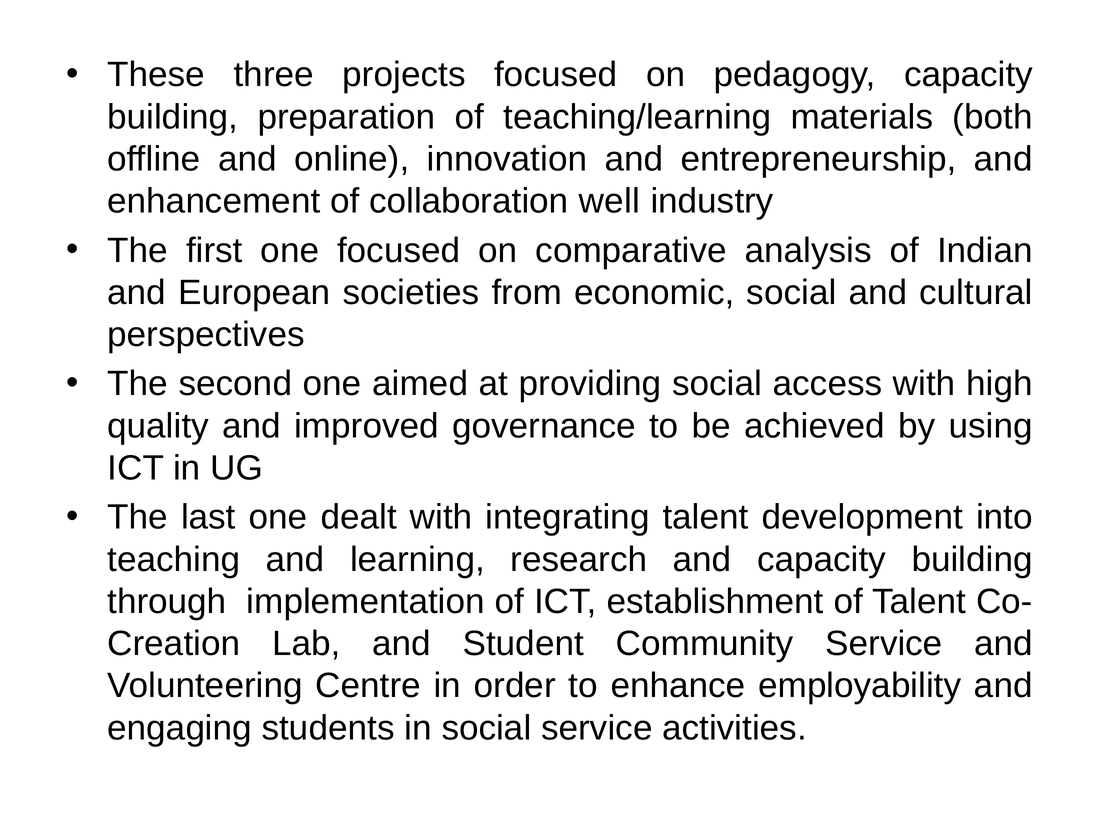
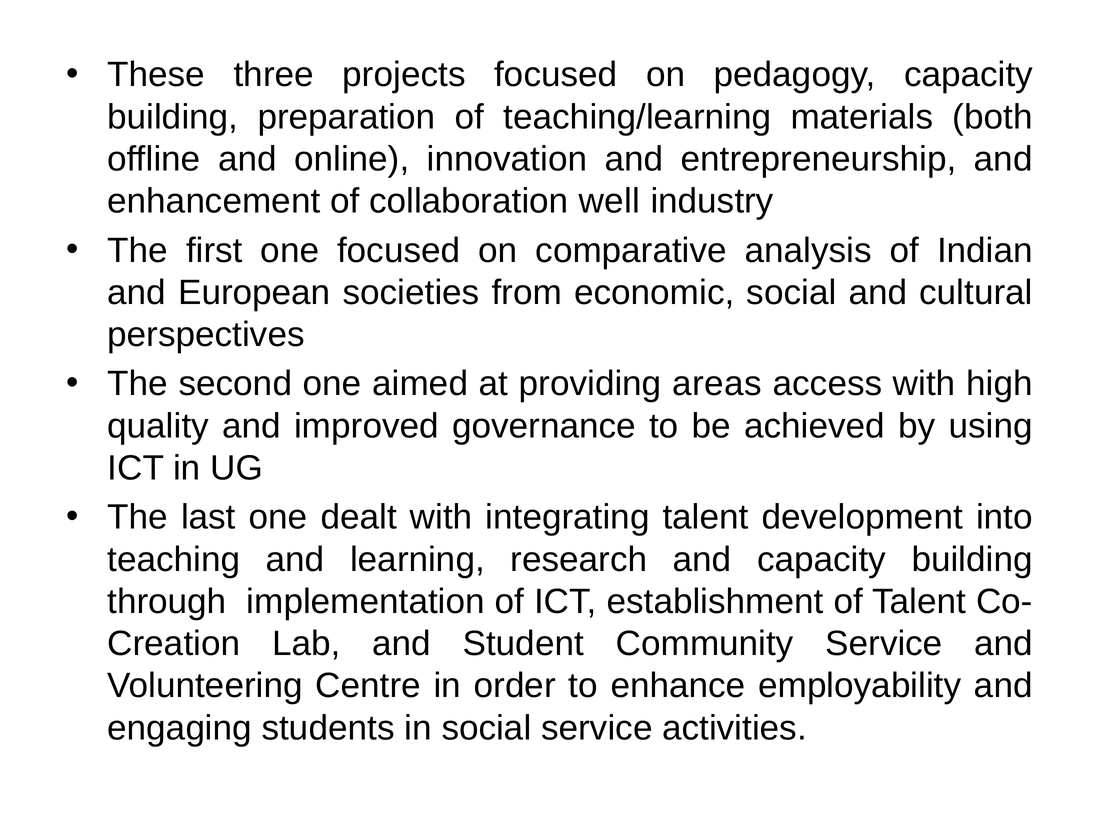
providing social: social -> areas
